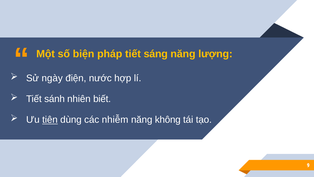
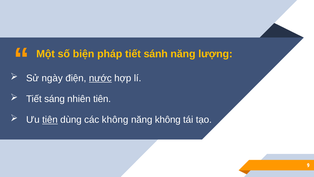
sáng: sáng -> sánh
nước underline: none -> present
sánh: sánh -> sáng
nhiên biết: biết -> tiên
các nhiễm: nhiễm -> không
